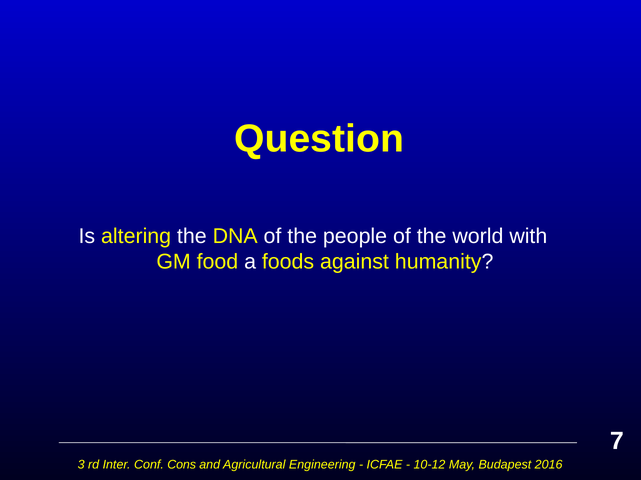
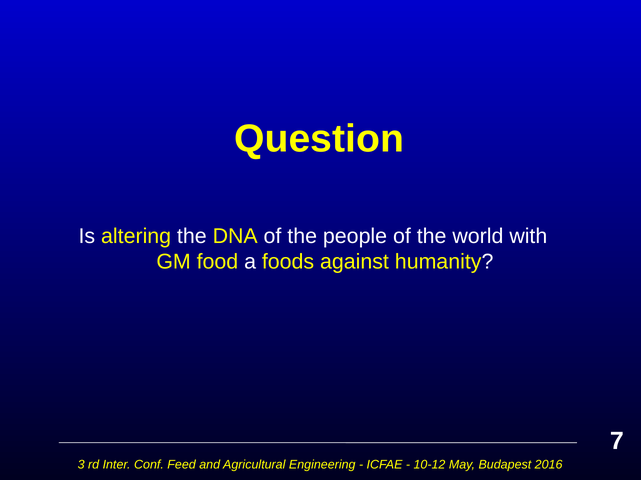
Cons: Cons -> Feed
